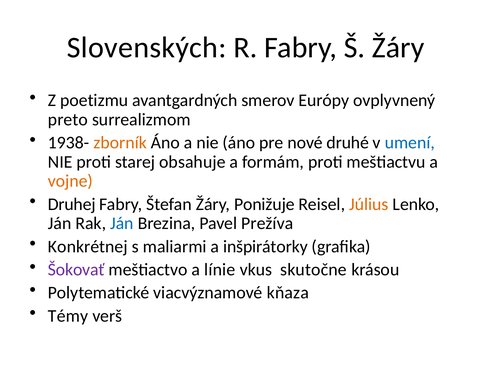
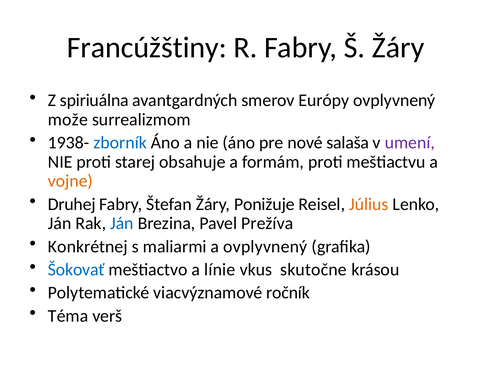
Slovenských: Slovenských -> Francúžštiny
poetizmu: poetizmu -> spiriuálna
preto: preto -> može
zborník colour: orange -> blue
druhé: druhé -> salaša
umení colour: blue -> purple
a inšpirátorky: inšpirátorky -> ovplyvnený
Šokovať colour: purple -> blue
kňaza: kňaza -> ročník
Témy: Témy -> Téma
